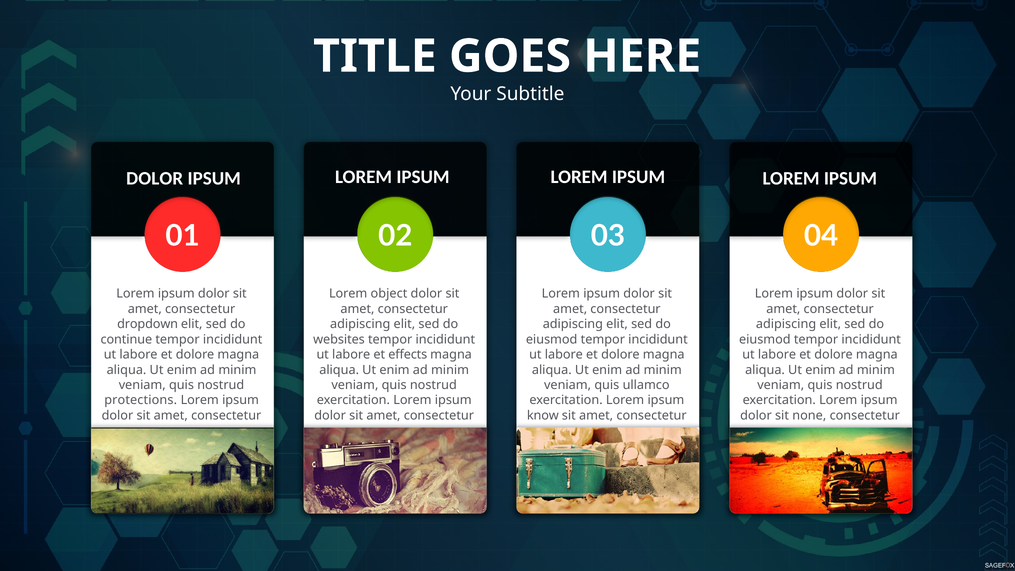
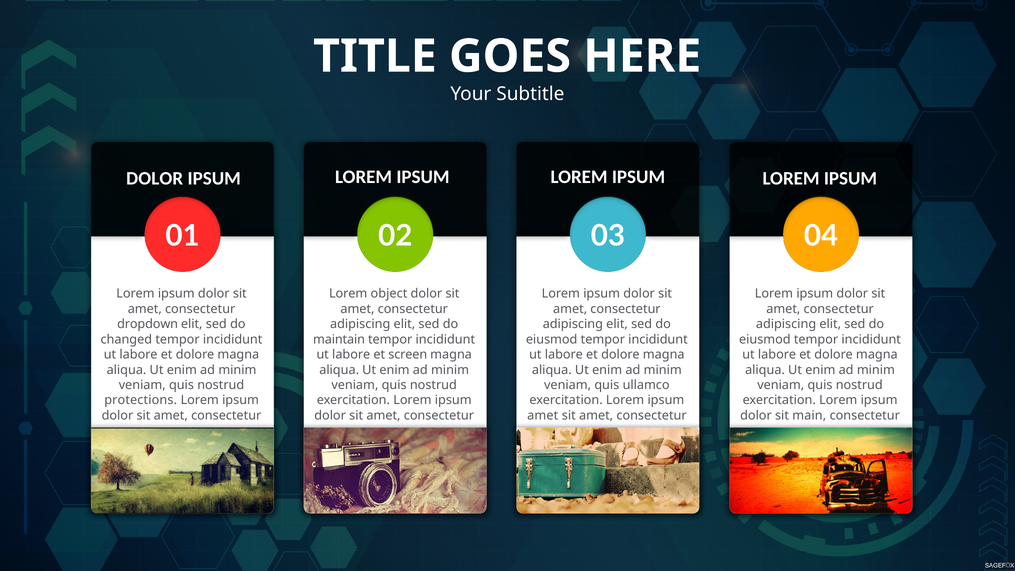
continue: continue -> changed
websites: websites -> maintain
effects: effects -> screen
know at (543, 415): know -> amet
none: none -> main
